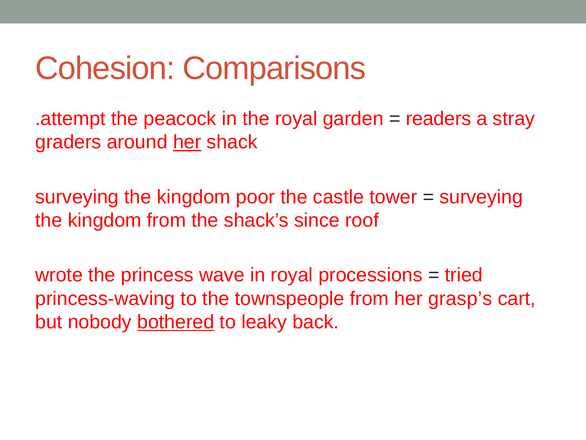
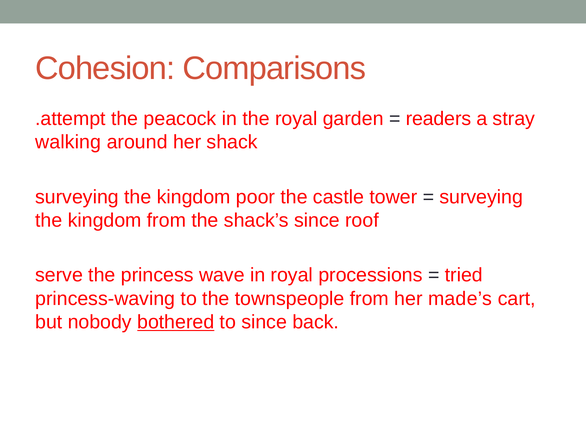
graders: graders -> walking
her at (187, 142) underline: present -> none
wrote: wrote -> serve
grasp’s: grasp’s -> made’s
to leaky: leaky -> since
